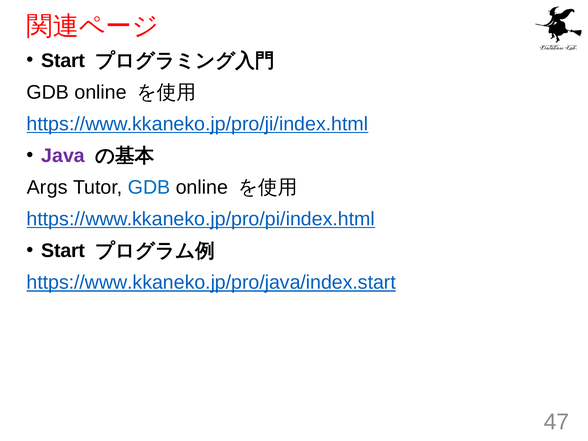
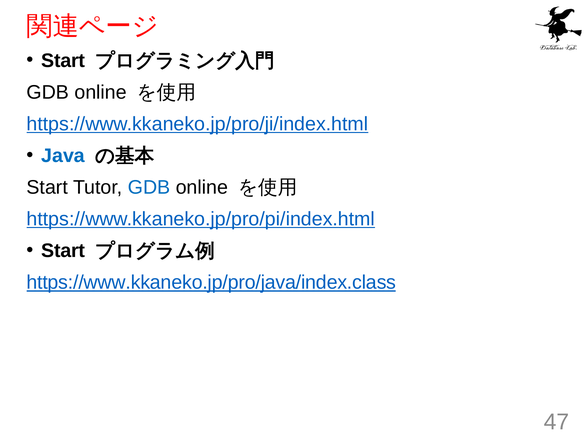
Java colour: purple -> blue
Args at (47, 187): Args -> Start
https://www.kkaneko.jp/pro/java/index.start: https://www.kkaneko.jp/pro/java/index.start -> https://www.kkaneko.jp/pro/java/index.class
